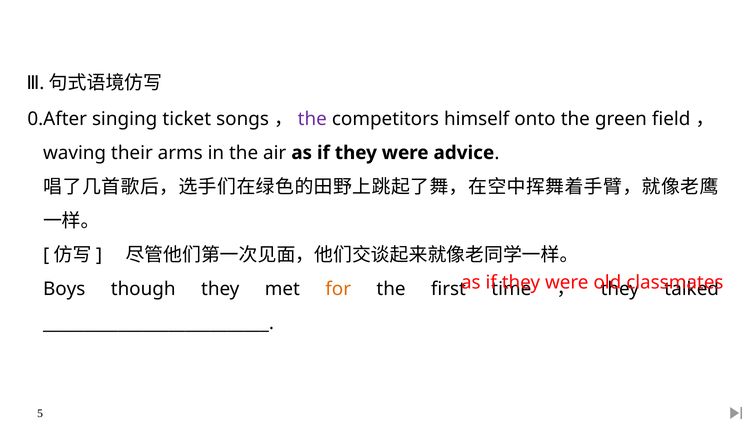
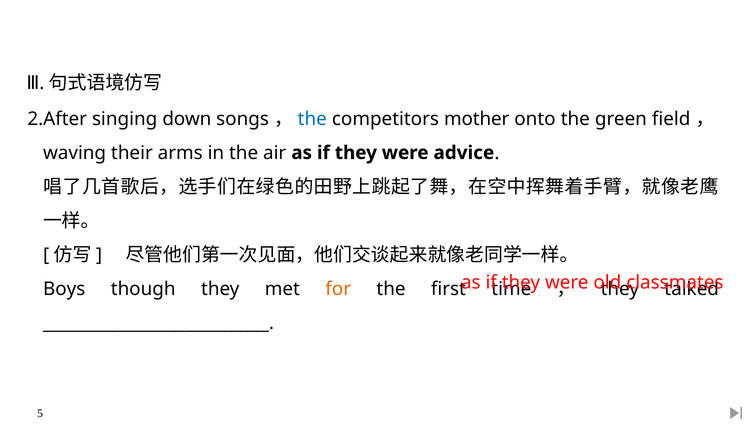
0.After: 0.After -> 2.After
ticket: ticket -> down
the at (312, 119) colour: purple -> blue
himself: himself -> mother
